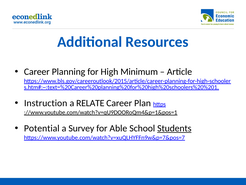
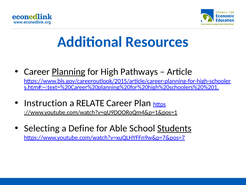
Planning underline: none -> present
Minimum: Minimum -> Pathways
Potential: Potential -> Selecting
Survey: Survey -> Define
